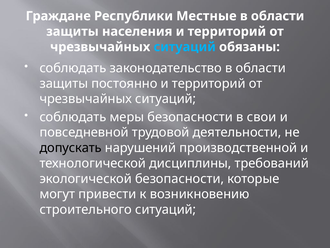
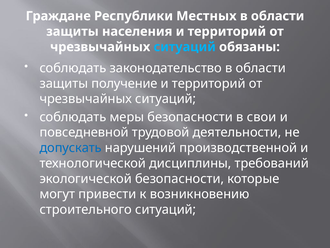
Местные: Местные -> Местных
постоянно: постоянно -> получение
допускать colour: black -> blue
